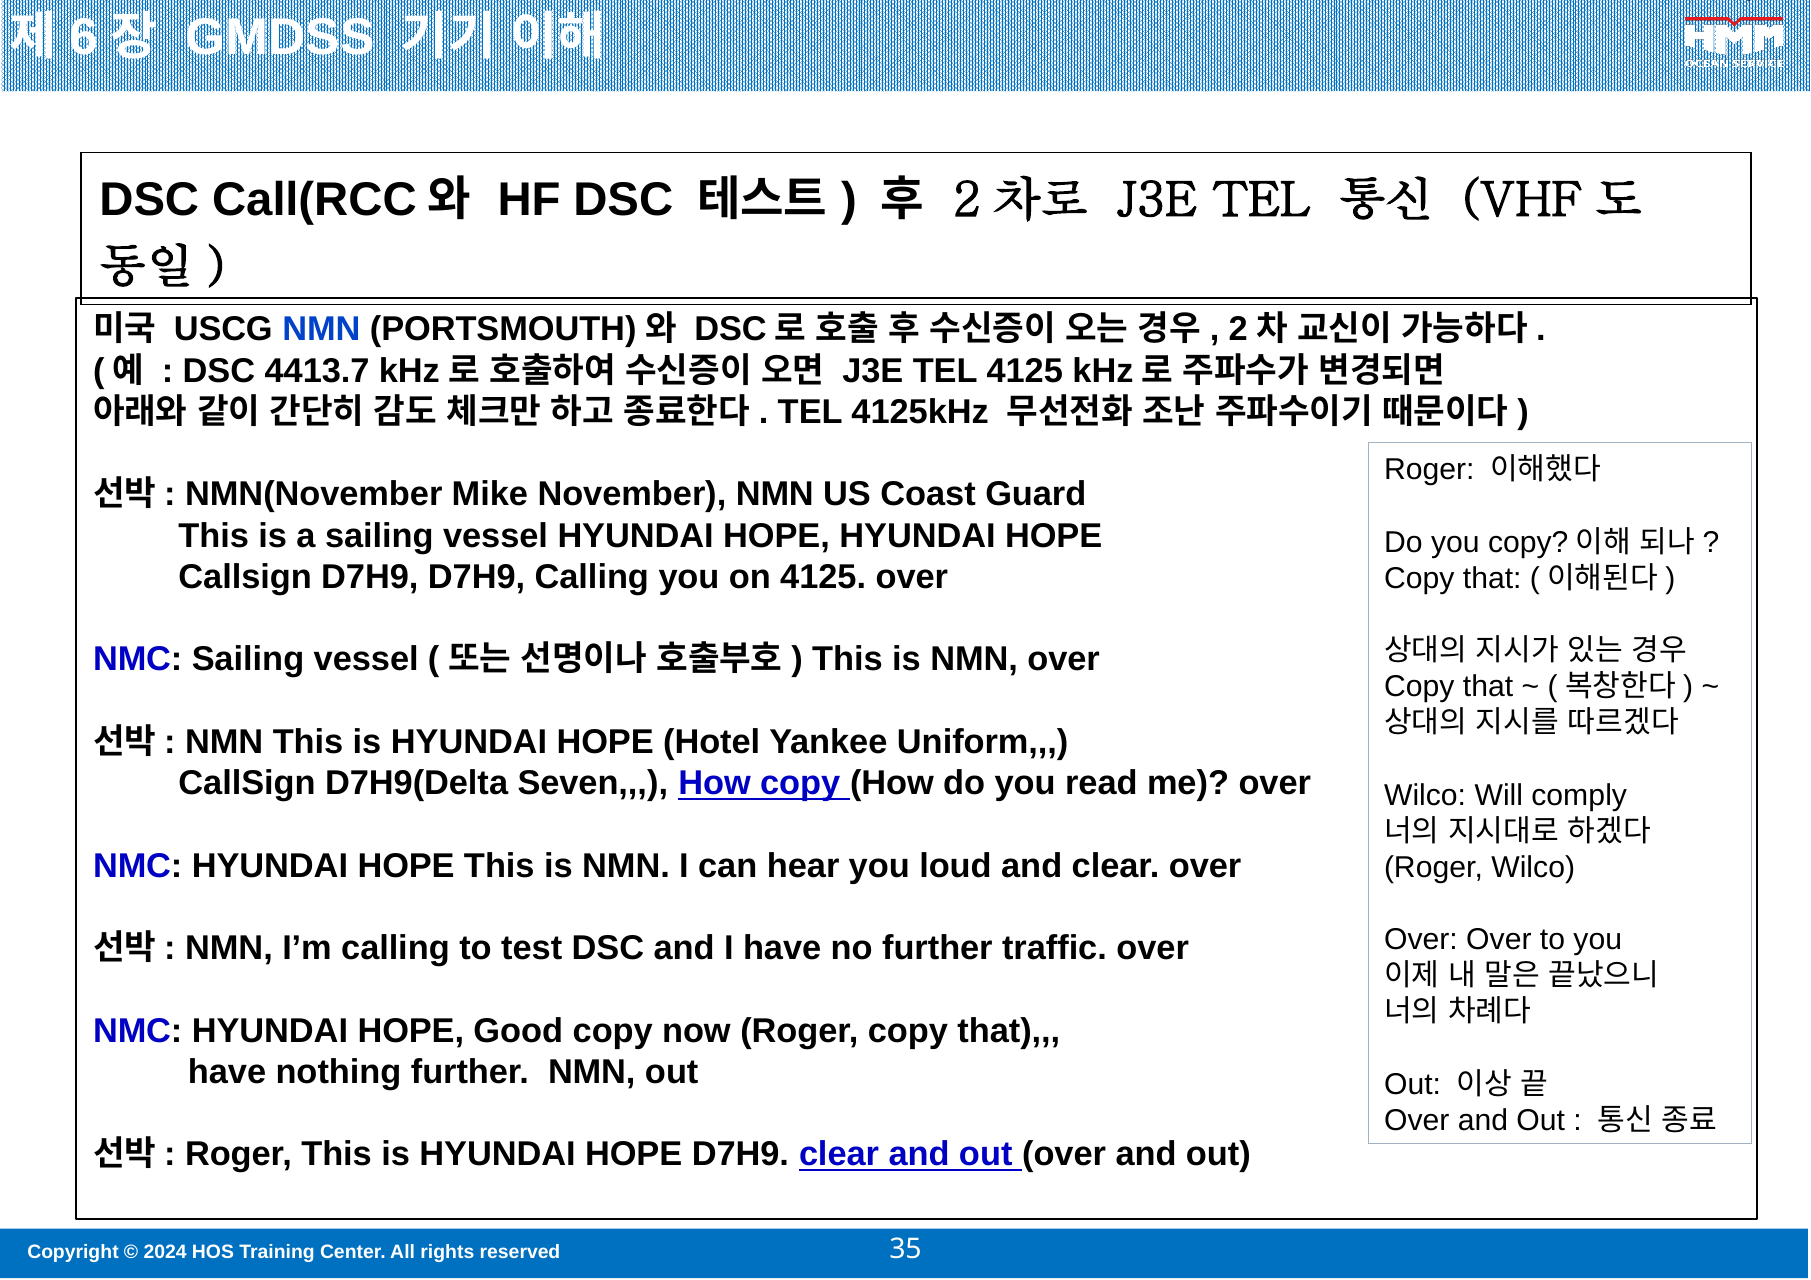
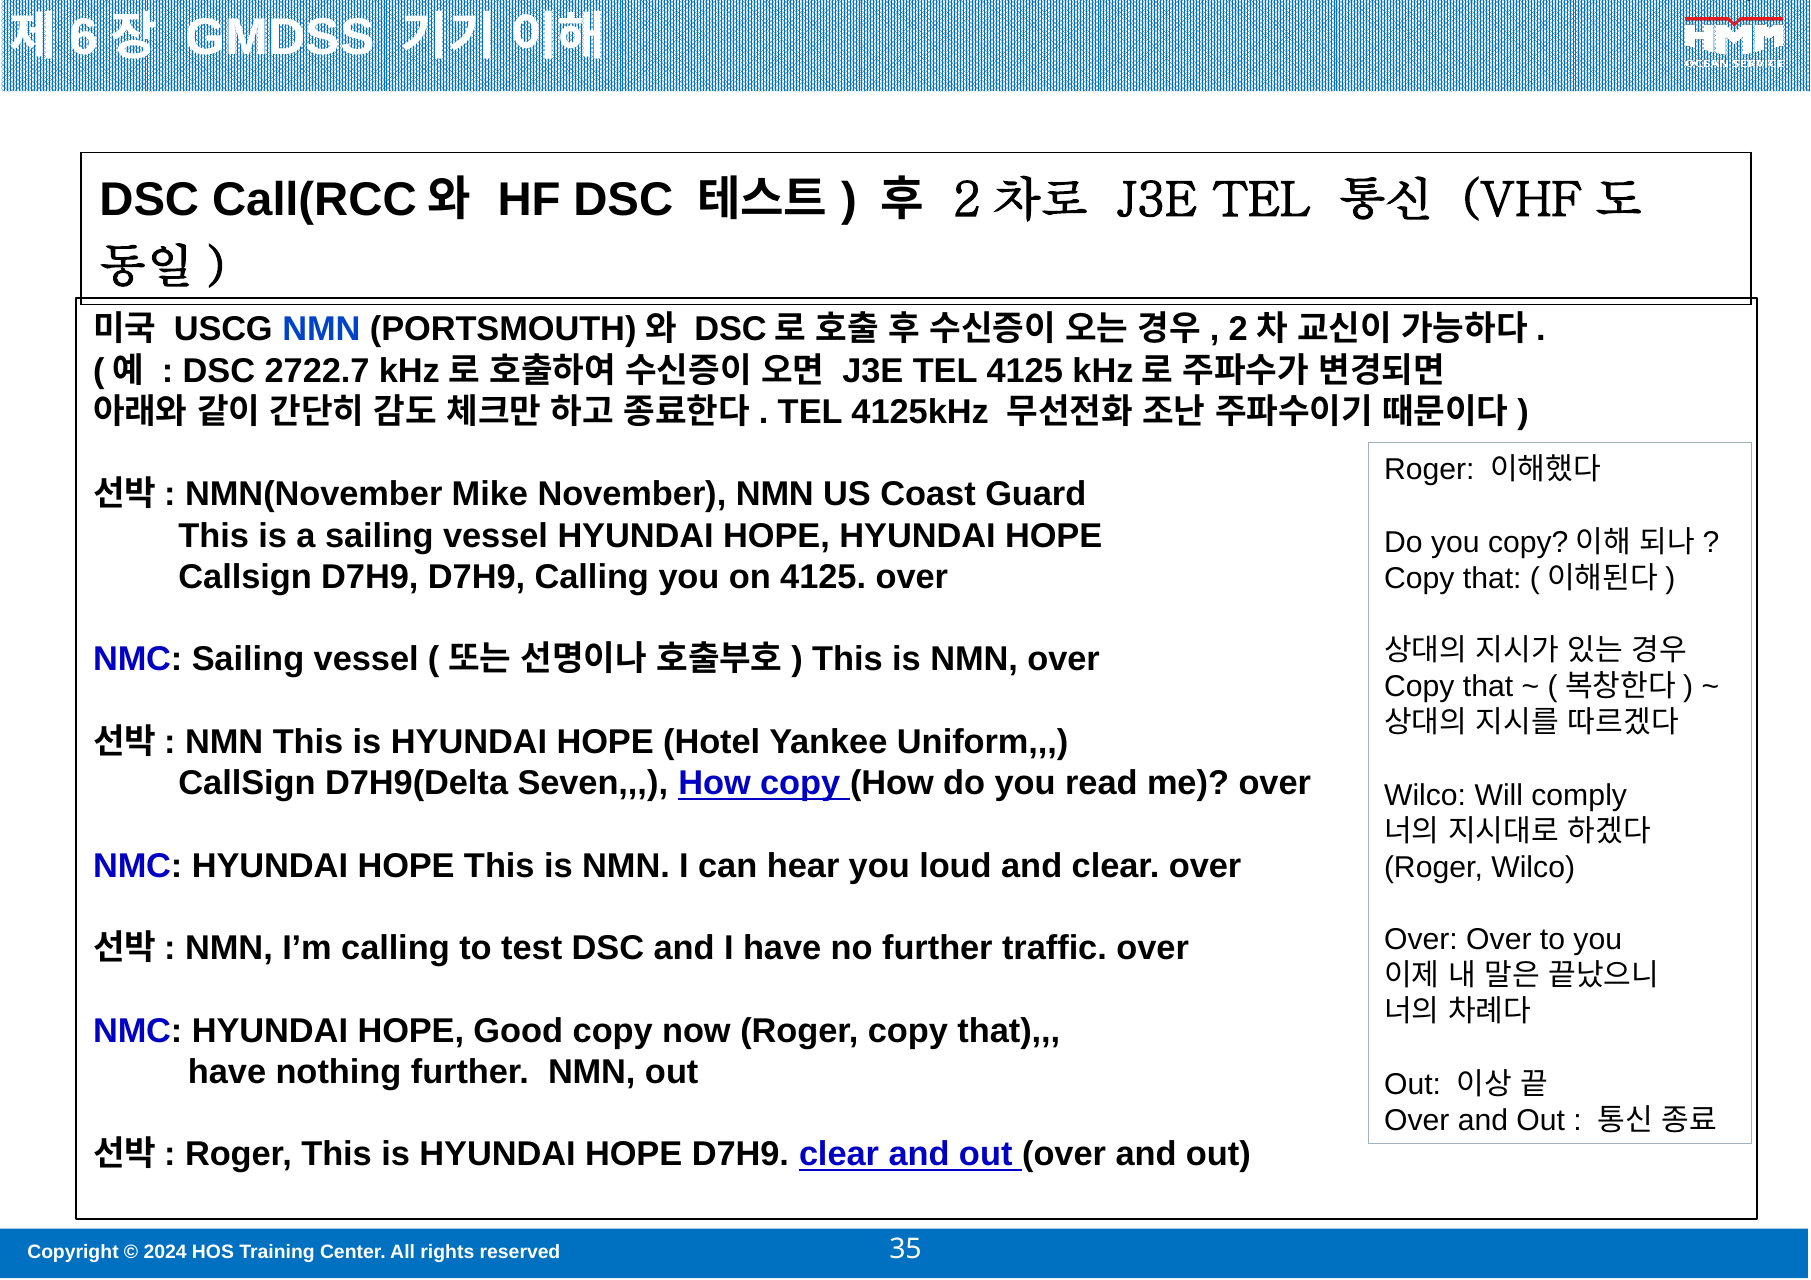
4413.7: 4413.7 -> 2722.7
